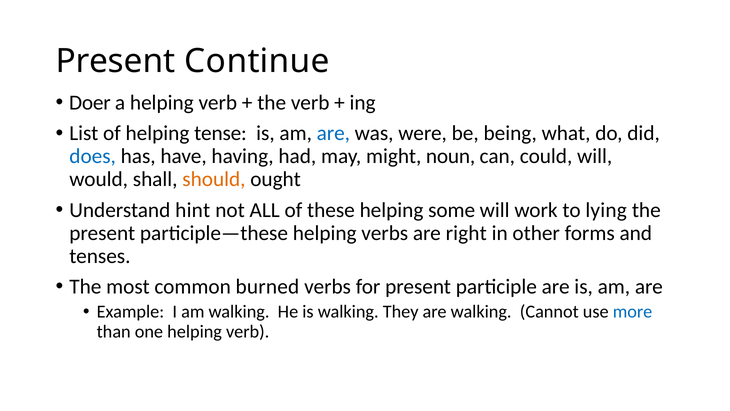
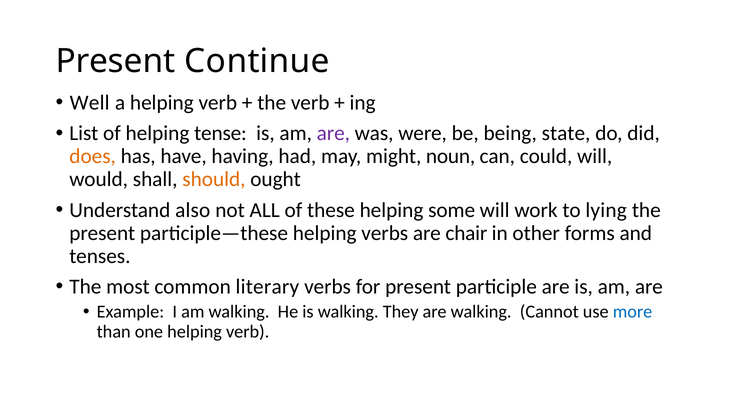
Doer: Doer -> Well
are at (333, 133) colour: blue -> purple
what: what -> state
does colour: blue -> orange
hint: hint -> also
right: right -> chair
burned: burned -> literary
